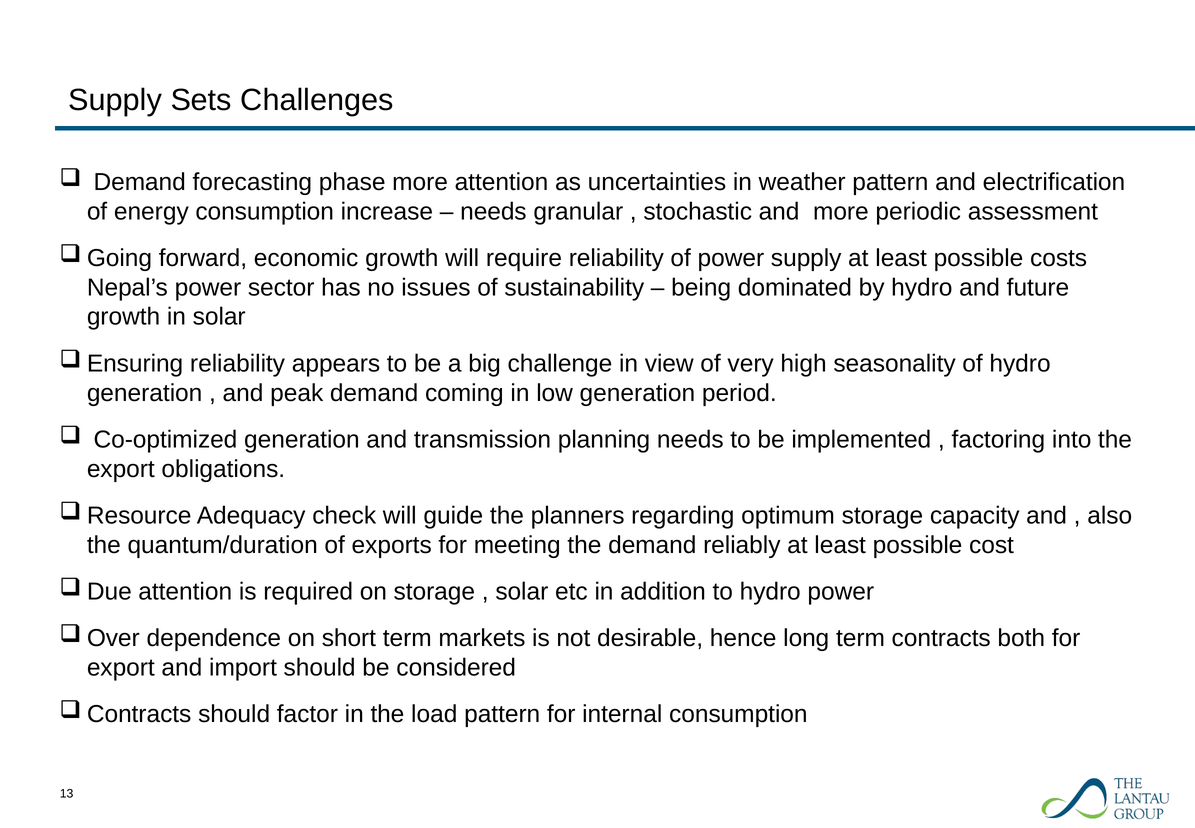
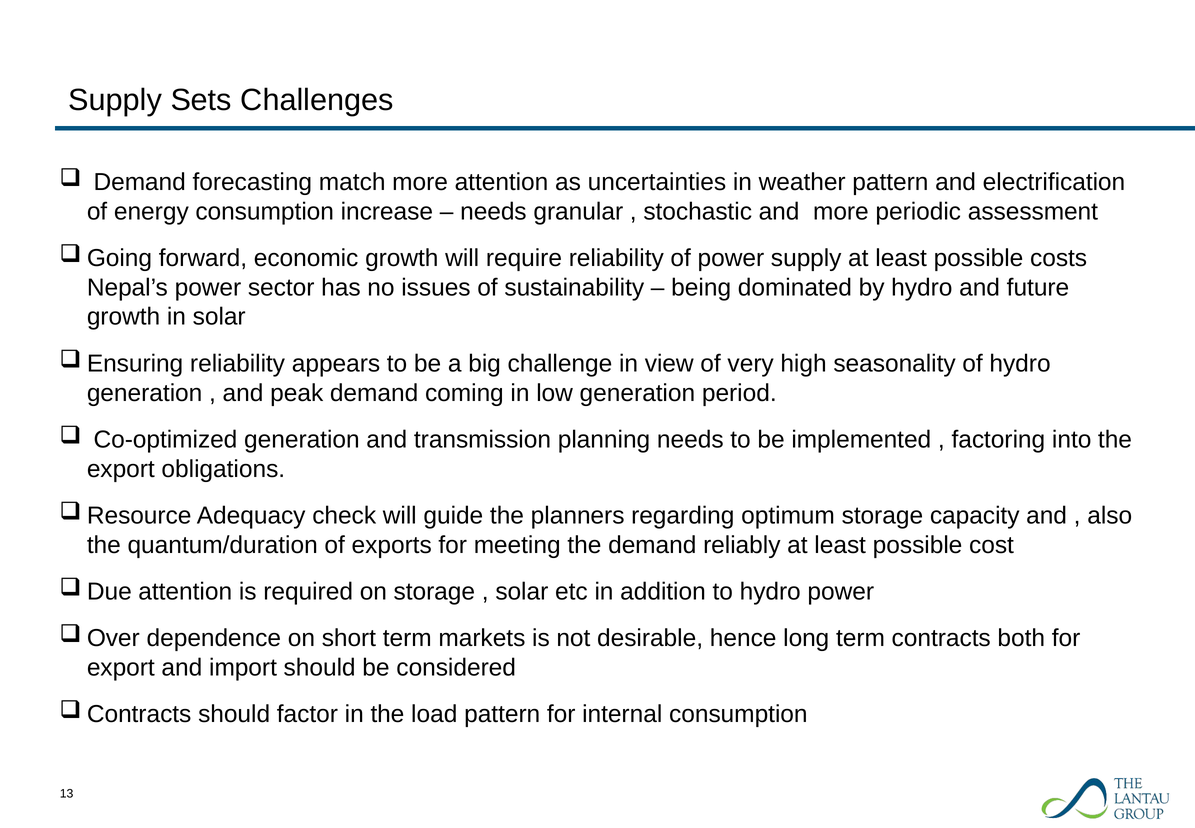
phase: phase -> match
